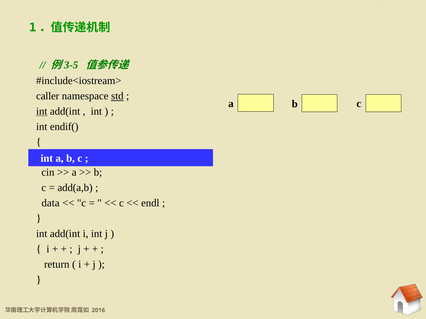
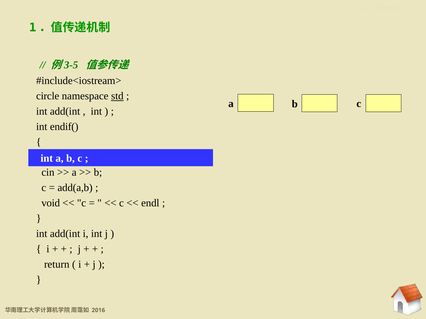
caller: caller -> circle
int at (42, 111) underline: present -> none
data: data -> void
